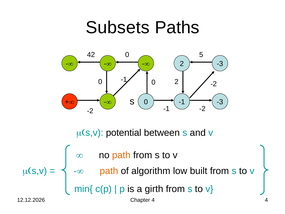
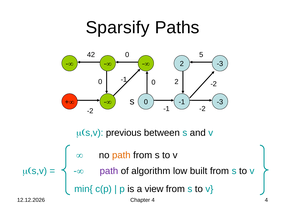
Subsets: Subsets -> Sparsify
potential: potential -> previous
path at (109, 171) colour: orange -> purple
girth: girth -> view
